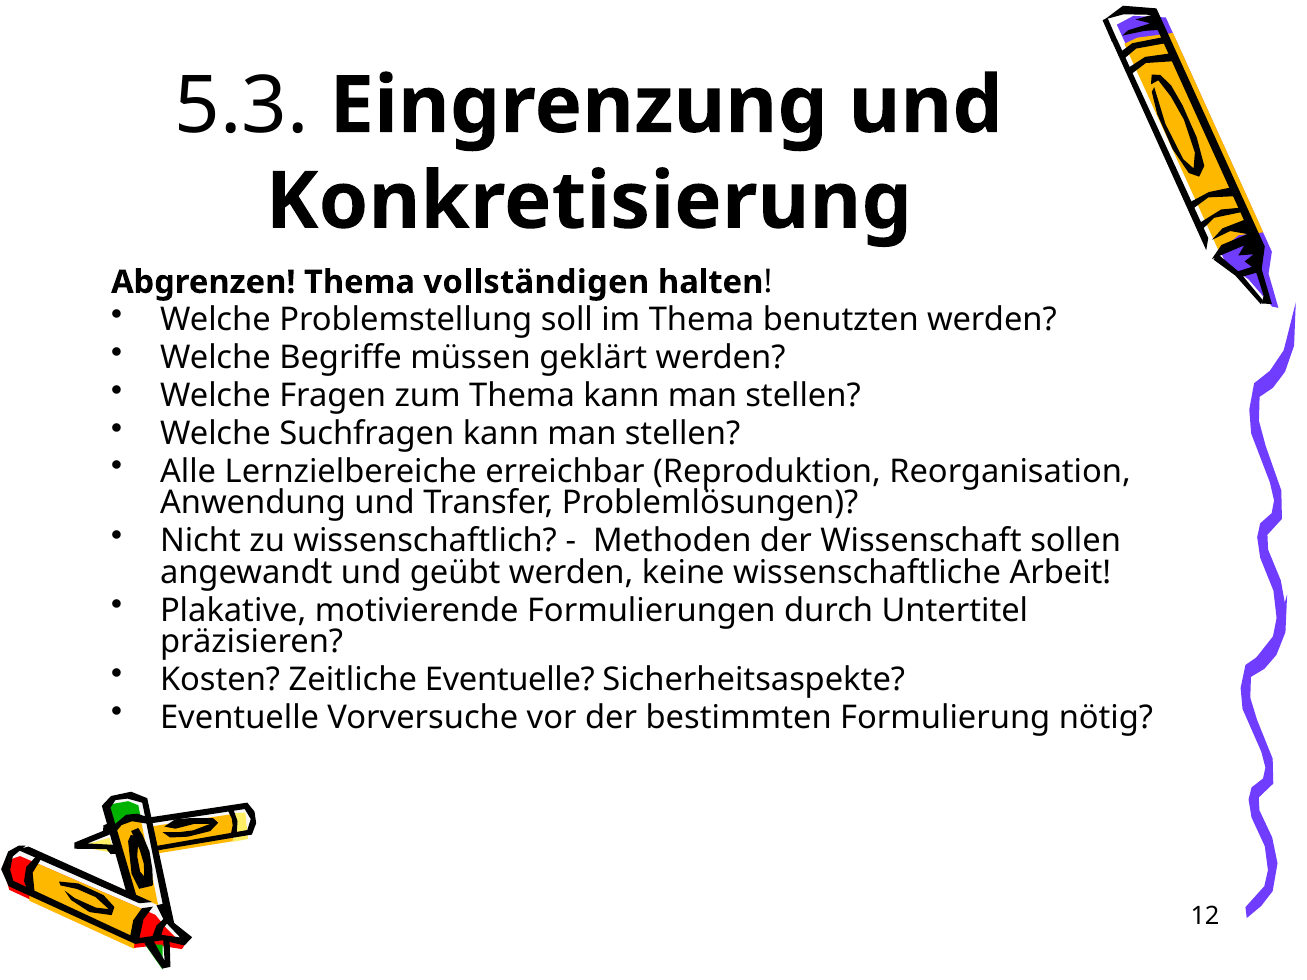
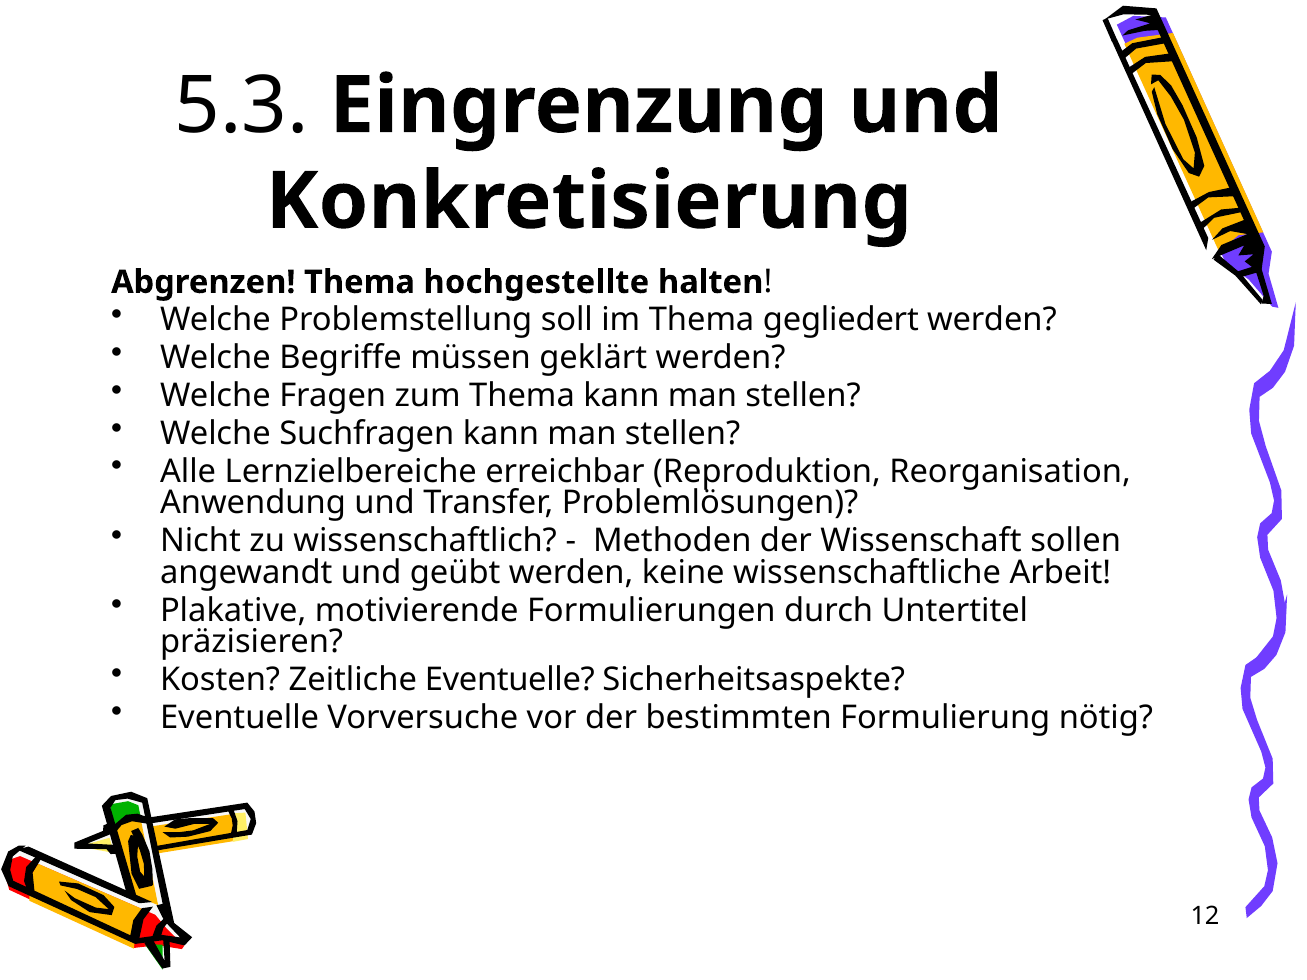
vollständigen: vollständigen -> hochgestellte
benutzten: benutzten -> gegliedert
